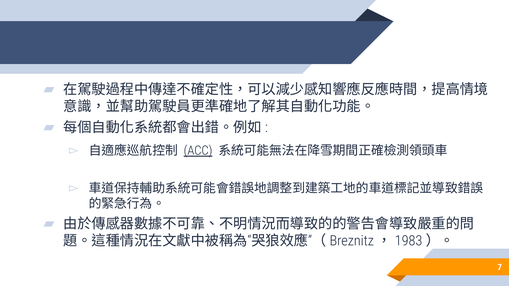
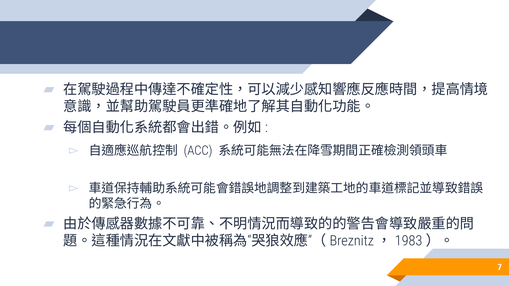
ACC underline: present -> none
